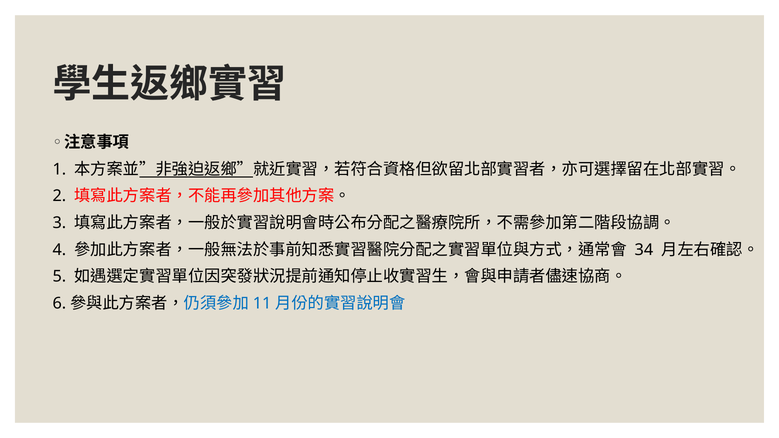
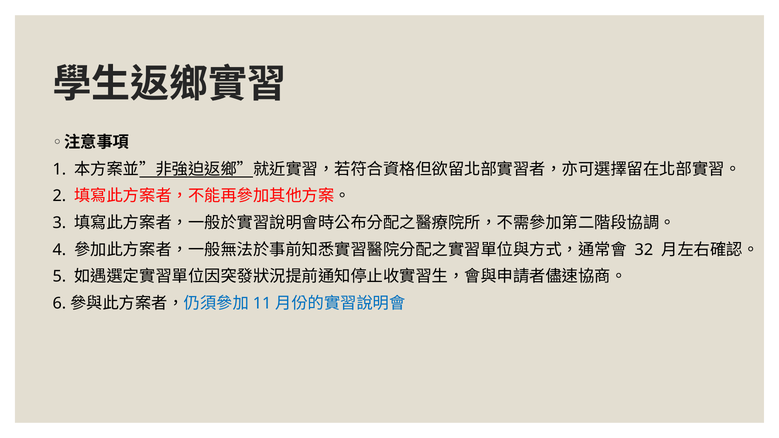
34: 34 -> 32
